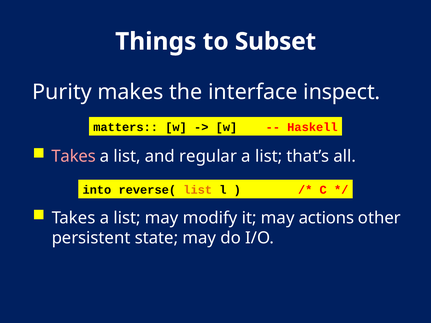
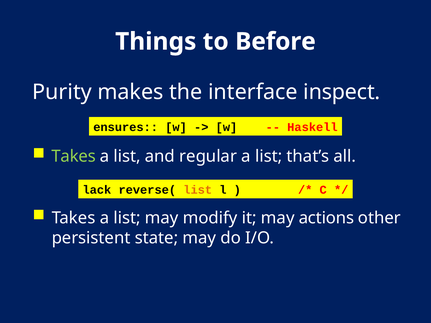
Subset: Subset -> Before
matters: matters -> ensures
Takes at (74, 156) colour: pink -> light green
into: into -> lack
